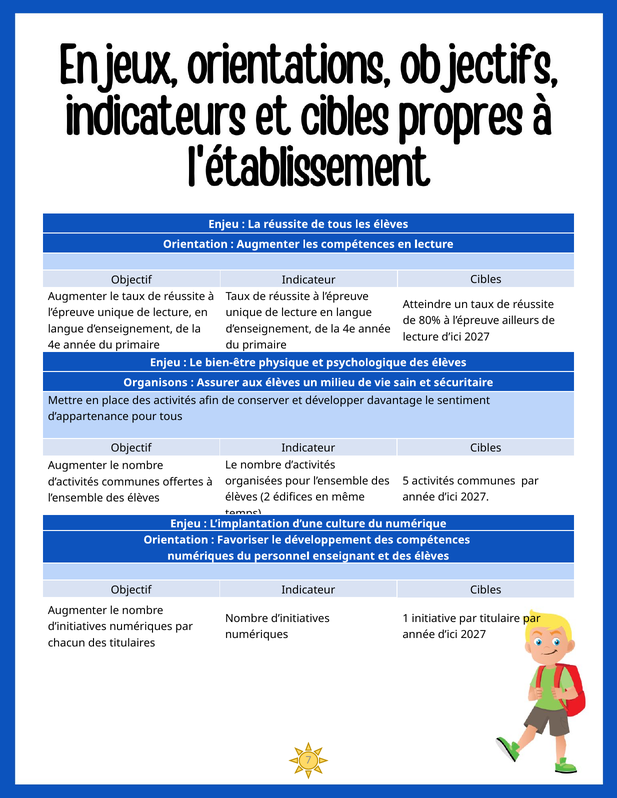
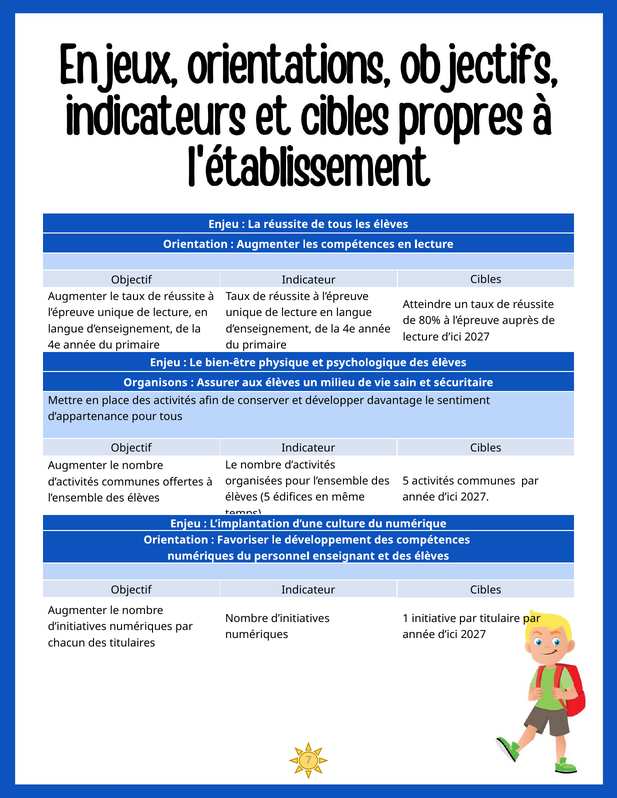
ailleurs: ailleurs -> auprès
élèves 2: 2 -> 5
